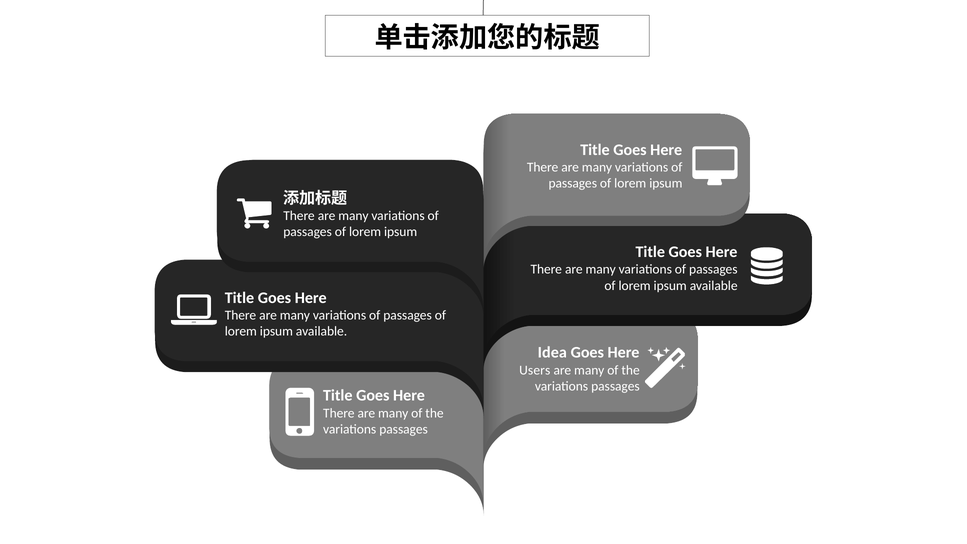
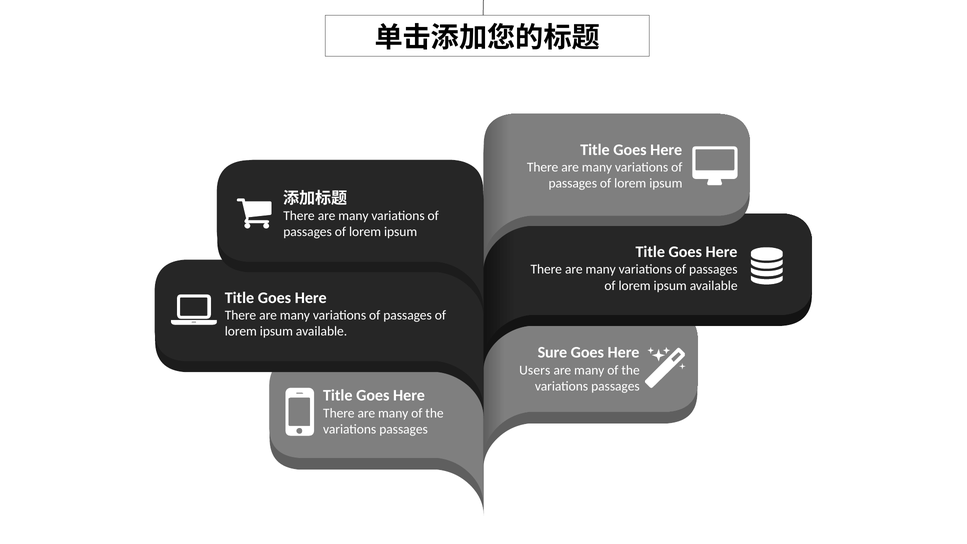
Idea: Idea -> Sure
